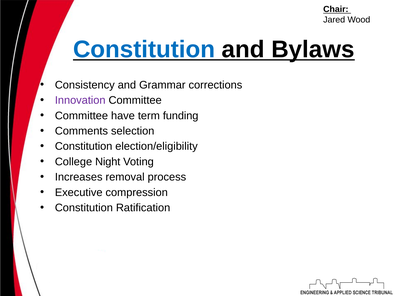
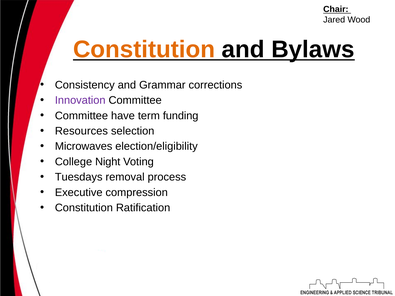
Constitution at (144, 49) colour: blue -> orange
Comments: Comments -> Resources
Constitution at (84, 146): Constitution -> Microwaves
Increases: Increases -> Tuesdays
